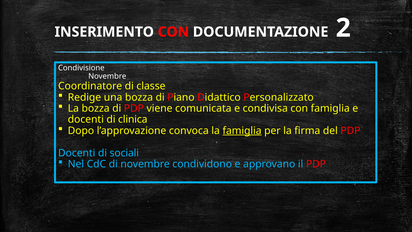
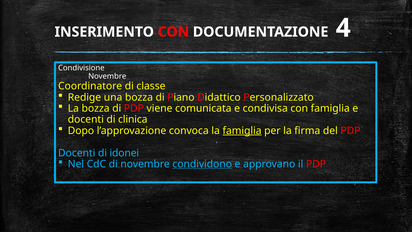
2: 2 -> 4
sociali: sociali -> idonei
condividono underline: none -> present
